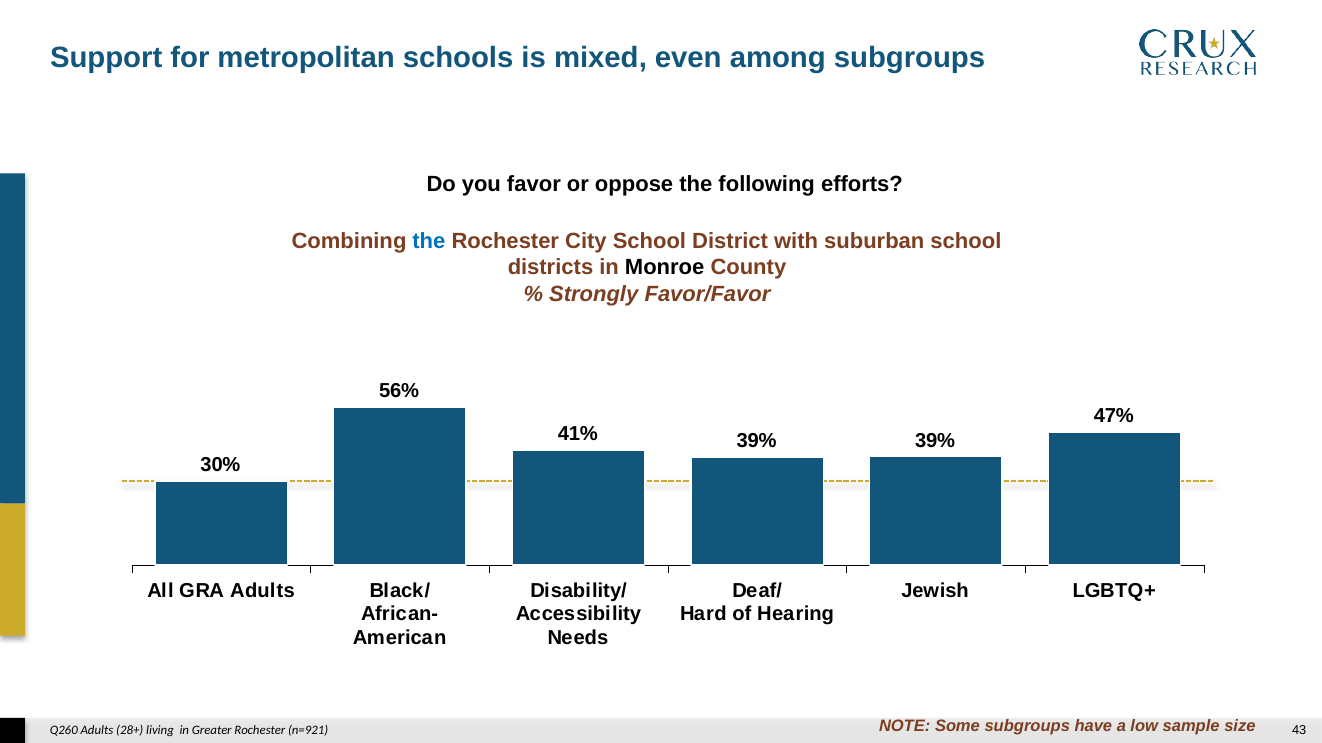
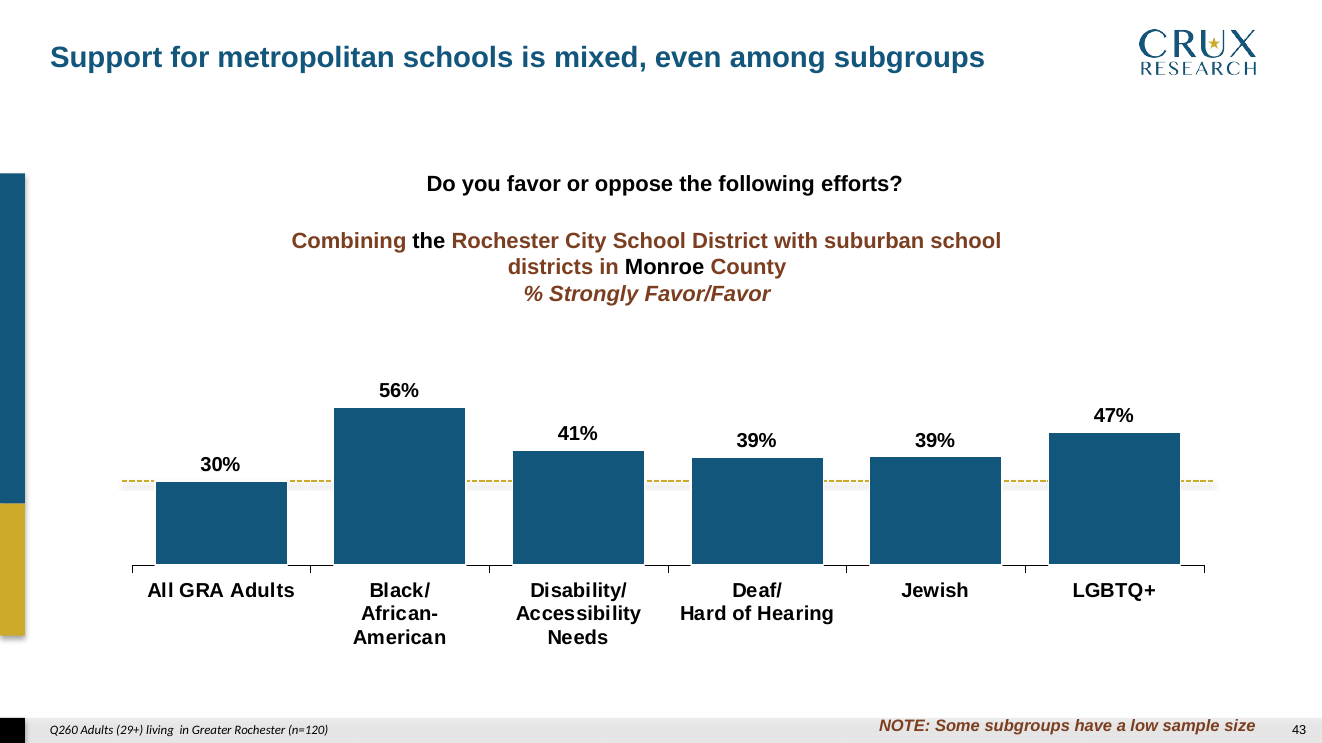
the at (429, 241) colour: blue -> black
28+: 28+ -> 29+
n=921: n=921 -> n=120
